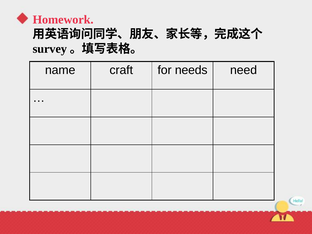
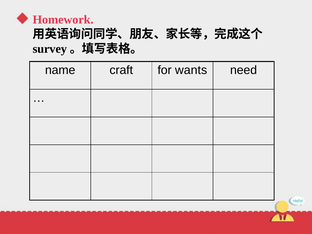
needs: needs -> wants
